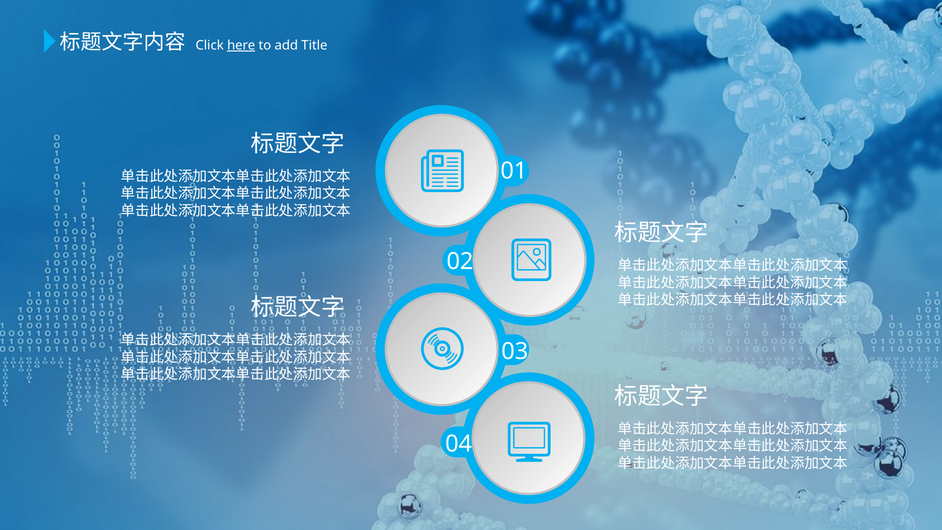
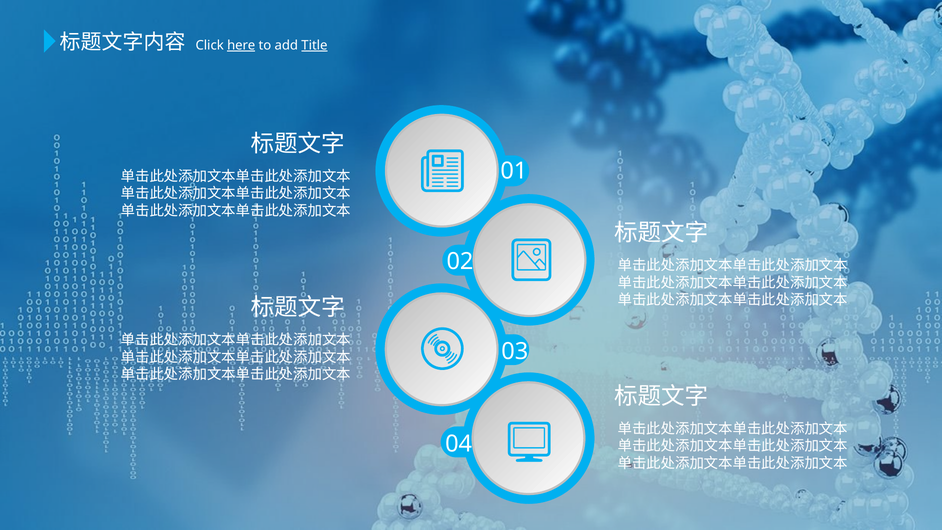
Title underline: none -> present
